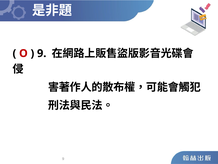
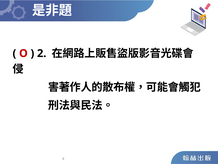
9 at (42, 53): 9 -> 2
